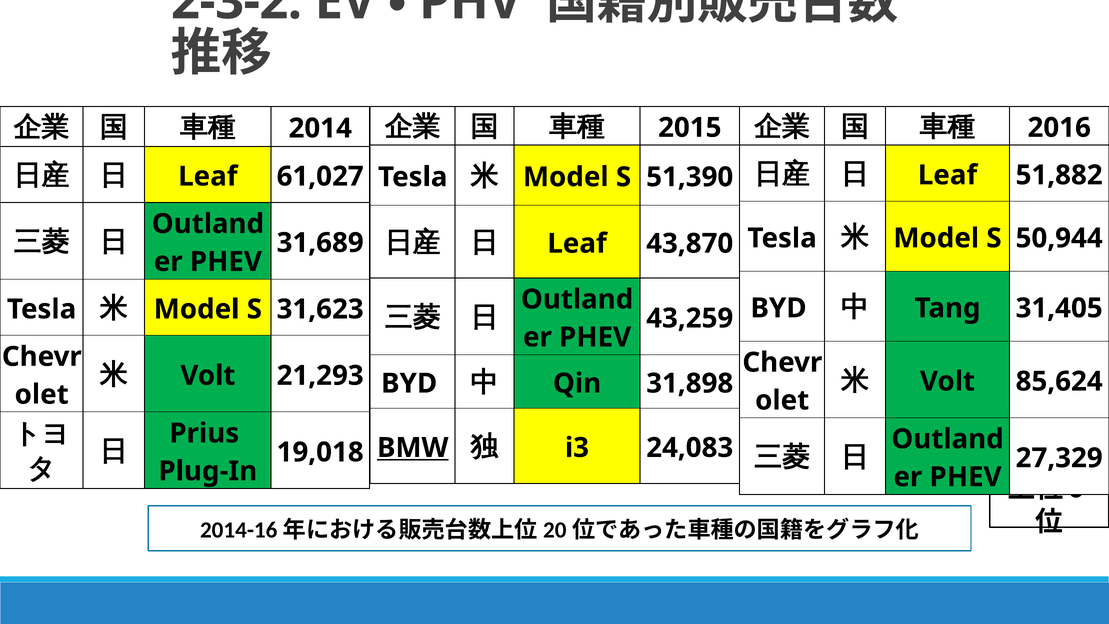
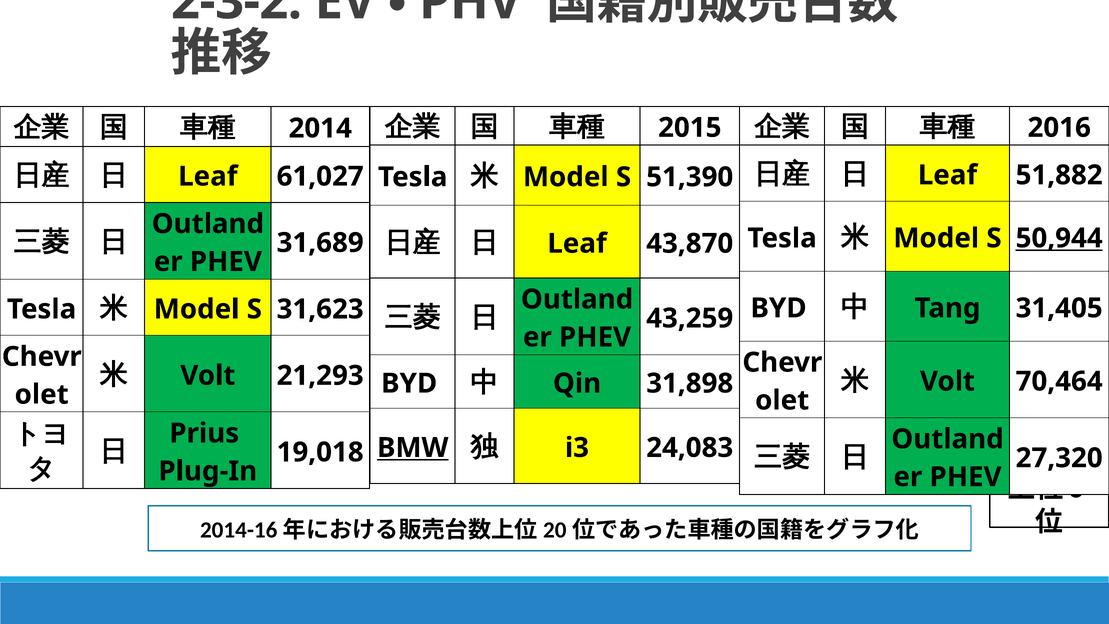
50,944 underline: none -> present
85,624: 85,624 -> 70,464
27,329: 27,329 -> 27,320
